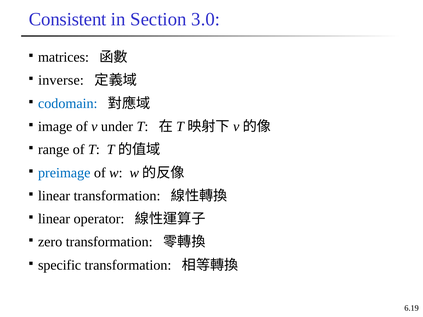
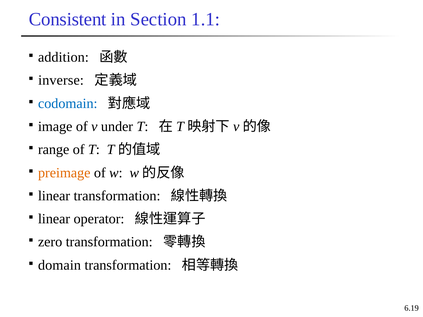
3.0: 3.0 -> 1.1
matrices: matrices -> addition
preimage colour: blue -> orange
specific: specific -> domain
